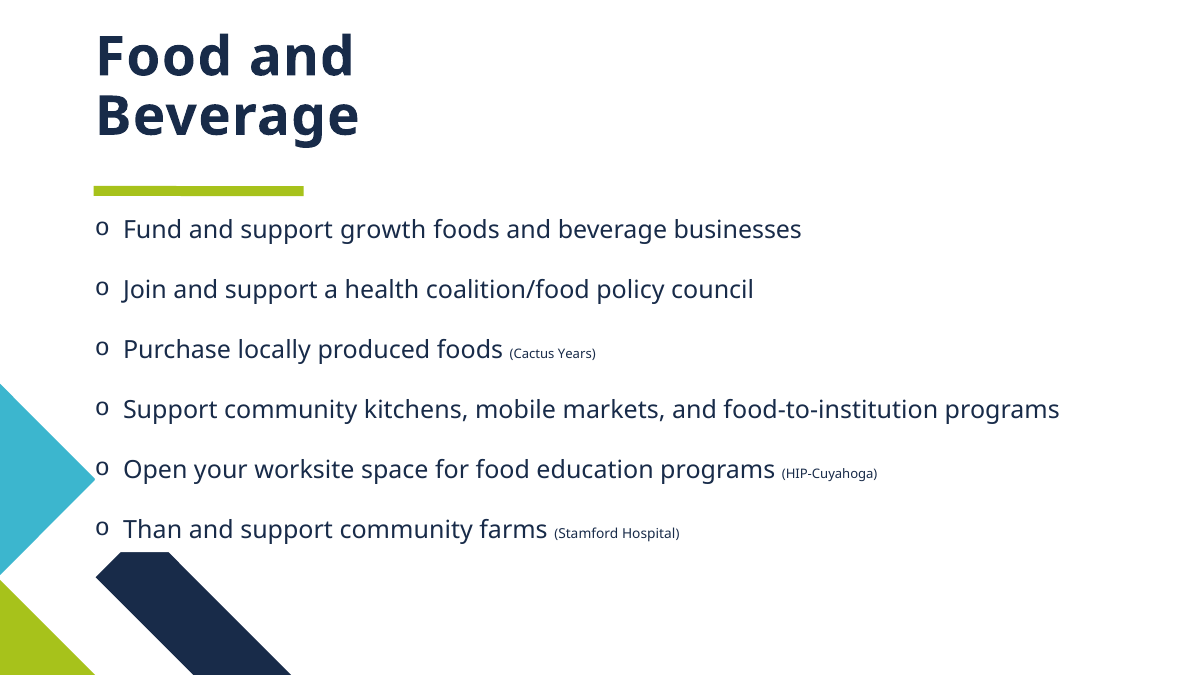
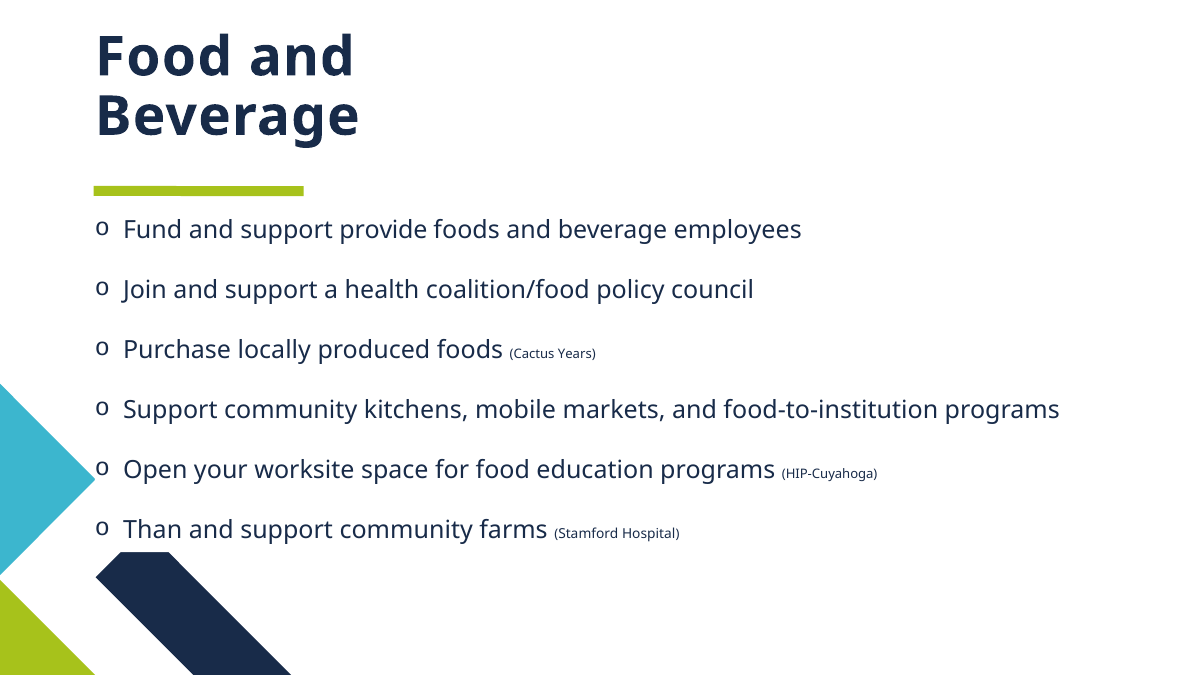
growth: growth -> provide
businesses: businesses -> employees
